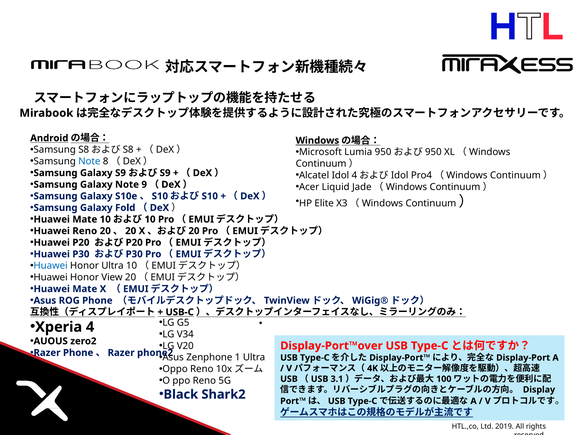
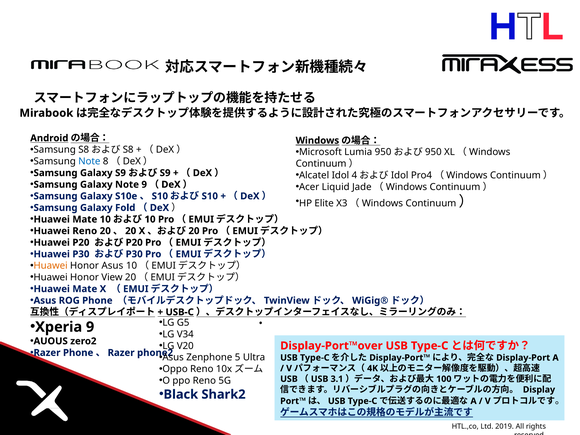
Huawei at (51, 266) colour: blue -> orange
Honor Ultra: Ultra -> Asus
Xperia 4: 4 -> 9
1: 1 -> 5
